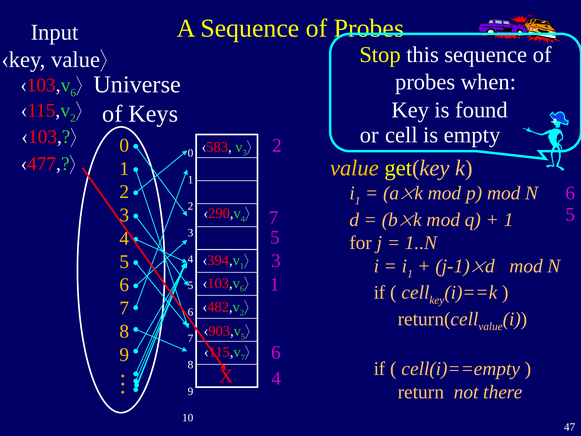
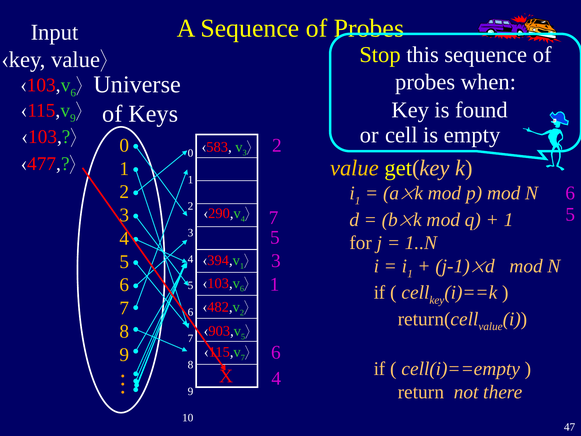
2 at (73, 118): 2 -> 9
